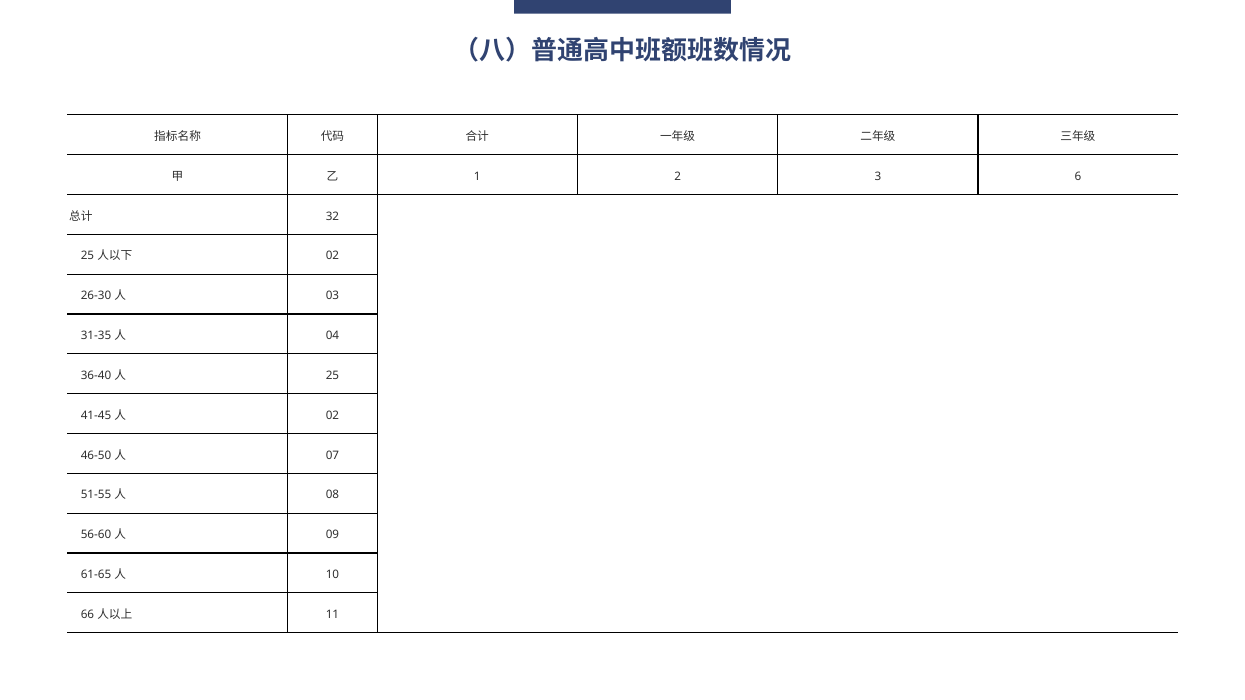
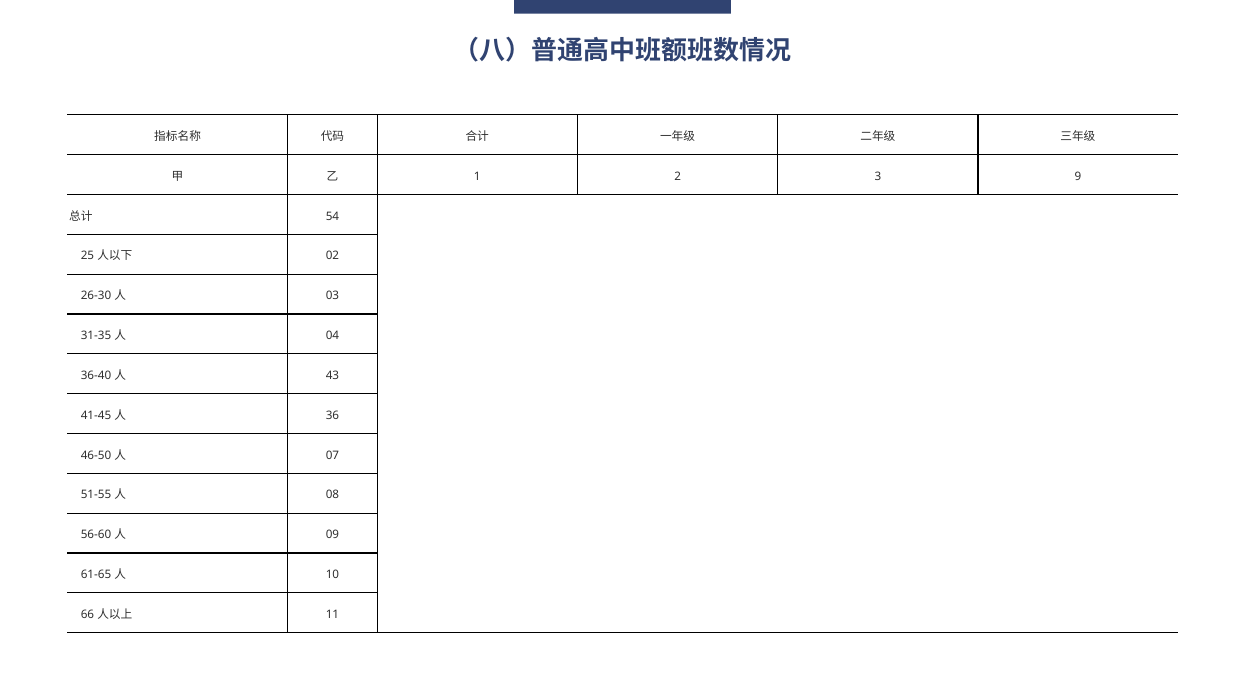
6: 6 -> 9
32: 32 -> 54
25 at (332, 376): 25 -> 43
02 at (332, 416): 02 -> 36
